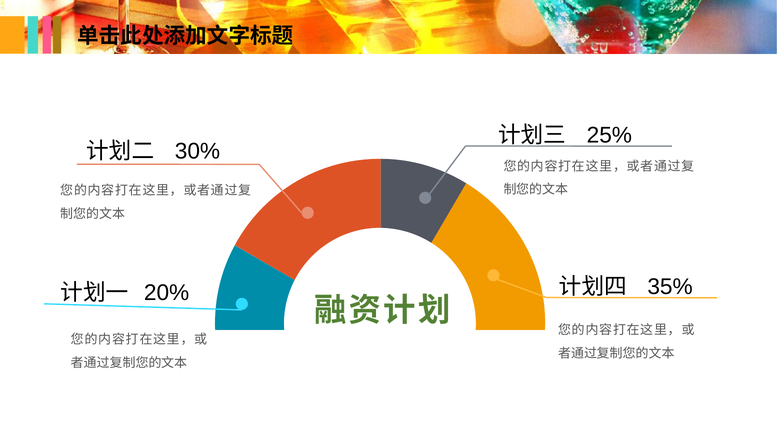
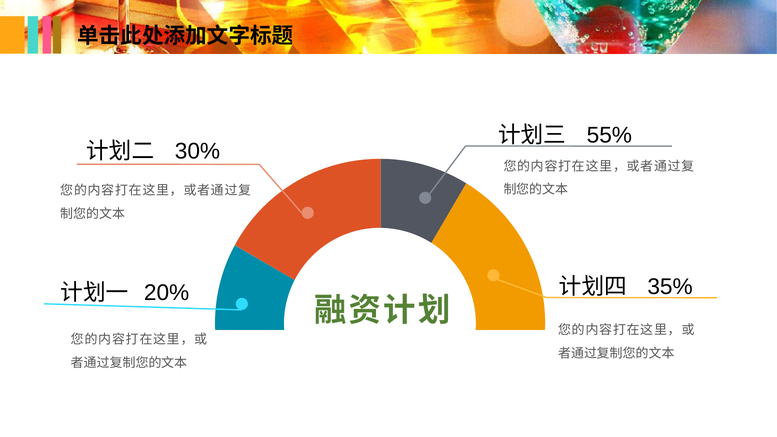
25%: 25% -> 55%
